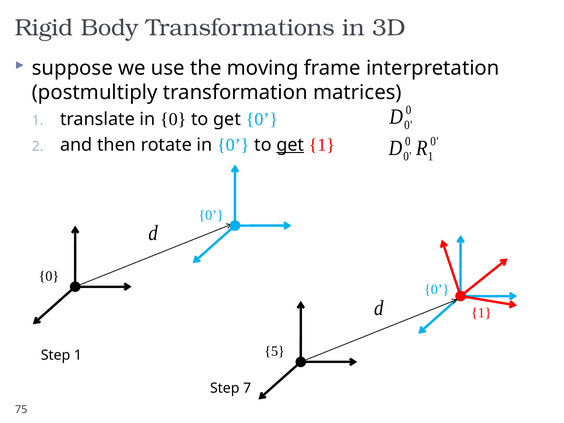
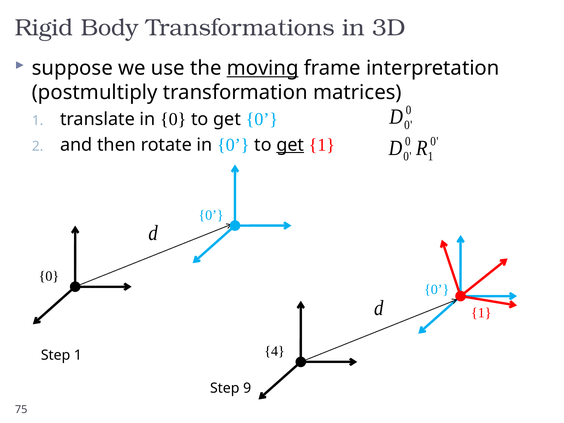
moving underline: none -> present
5: 5 -> 4
7: 7 -> 9
